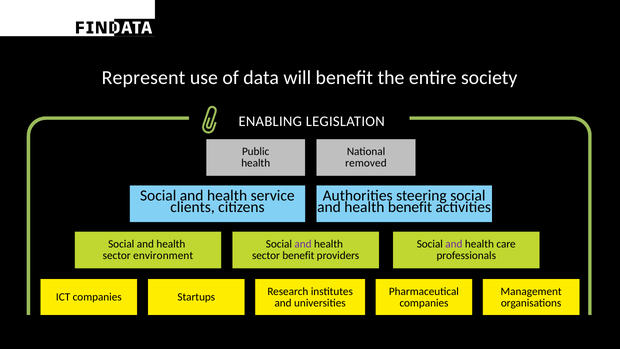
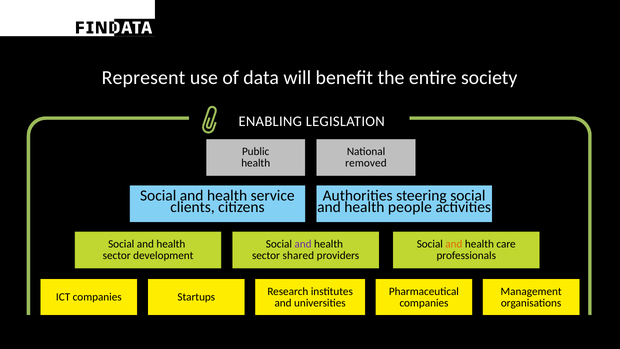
health benefit: benefit -> people
and at (454, 244) colour: purple -> orange
environment: environment -> development
sector benefit: benefit -> shared
